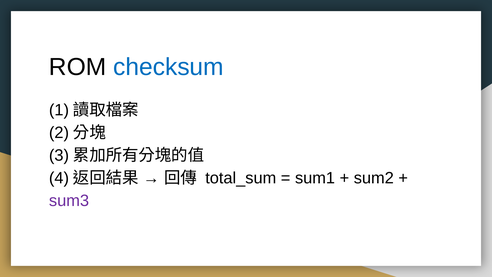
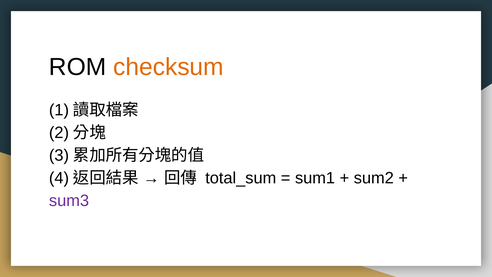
checksum colour: blue -> orange
